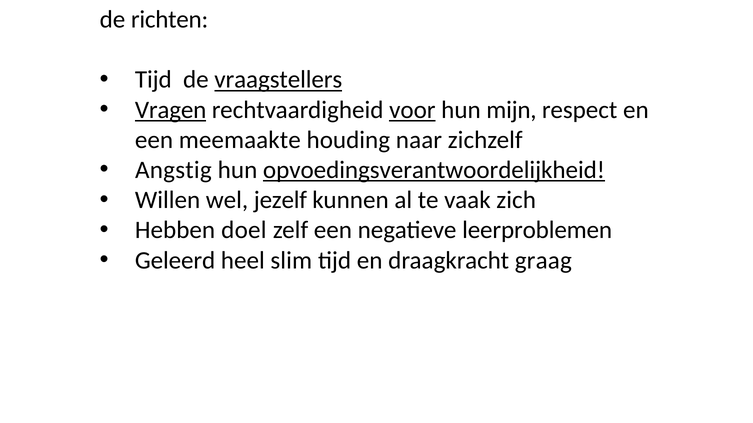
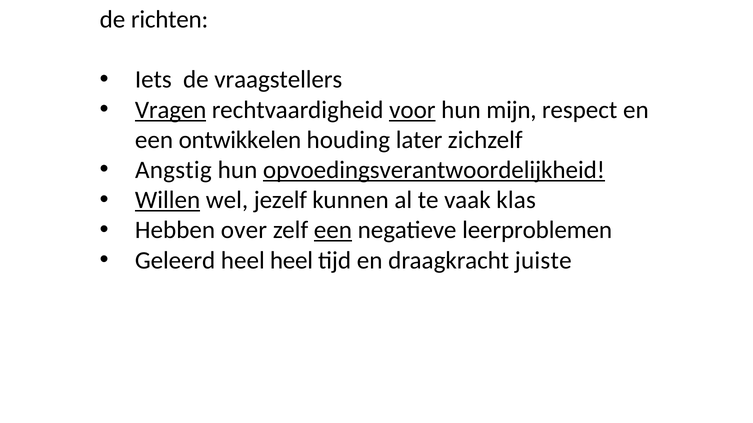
Tijd at (153, 80): Tijd -> Iets
vraagstellers underline: present -> none
meemaakte: meemaakte -> ontwikkelen
naar: naar -> later
Willen underline: none -> present
zich: zich -> klas
doel: doel -> over
een at (333, 230) underline: none -> present
heel slim: slim -> heel
graag: graag -> juiste
